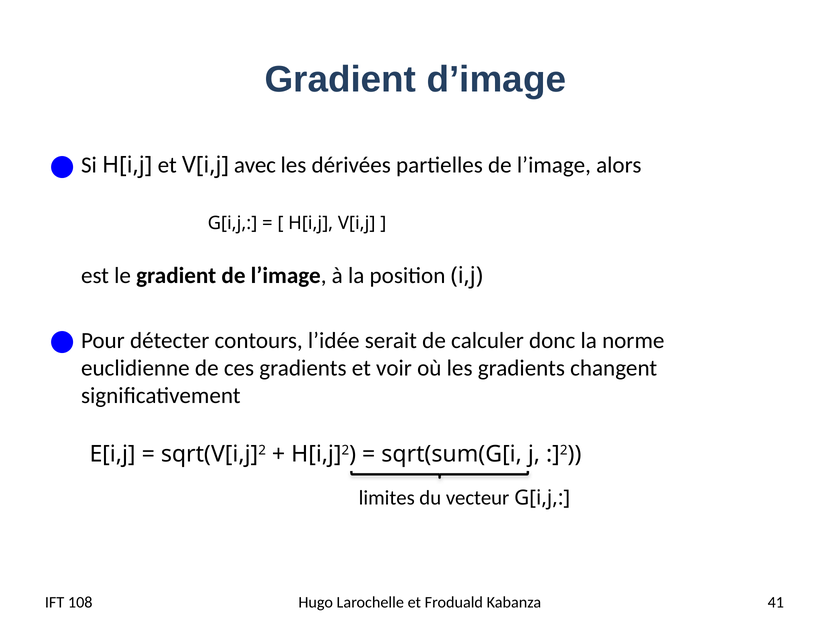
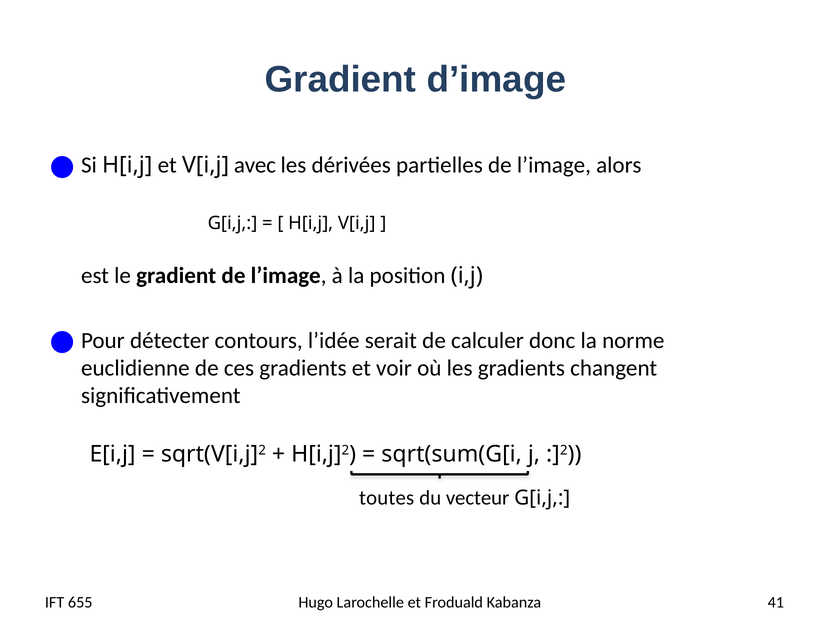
limites: limites -> toutes
108: 108 -> 655
